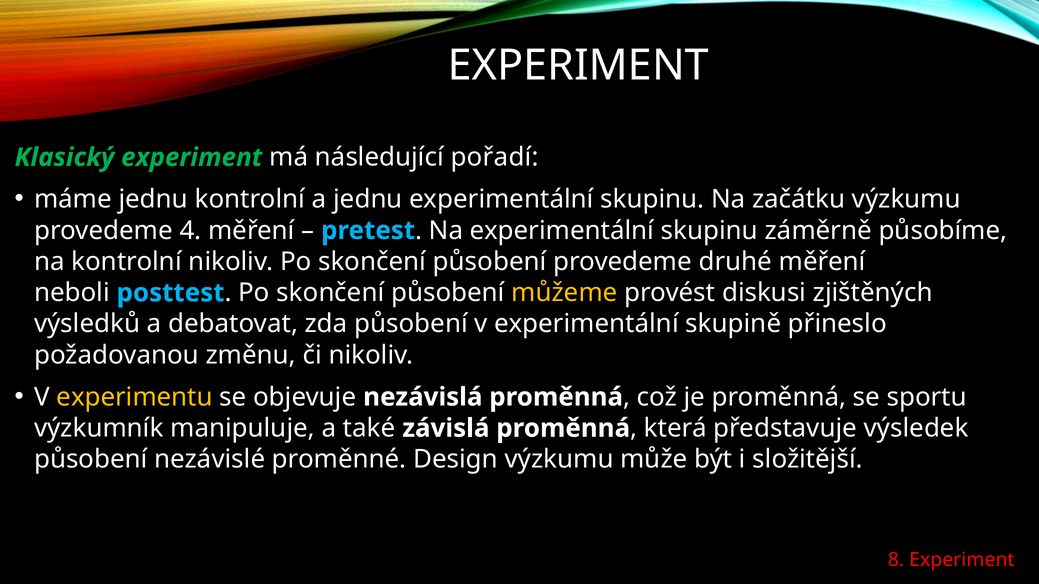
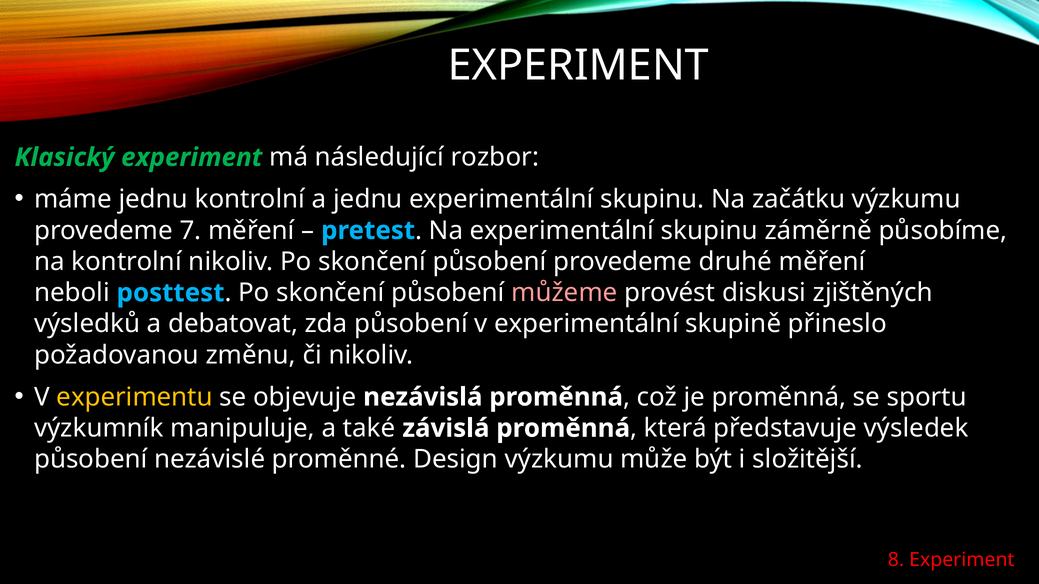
pořadí: pořadí -> rozbor
4: 4 -> 7
můžeme colour: yellow -> pink
